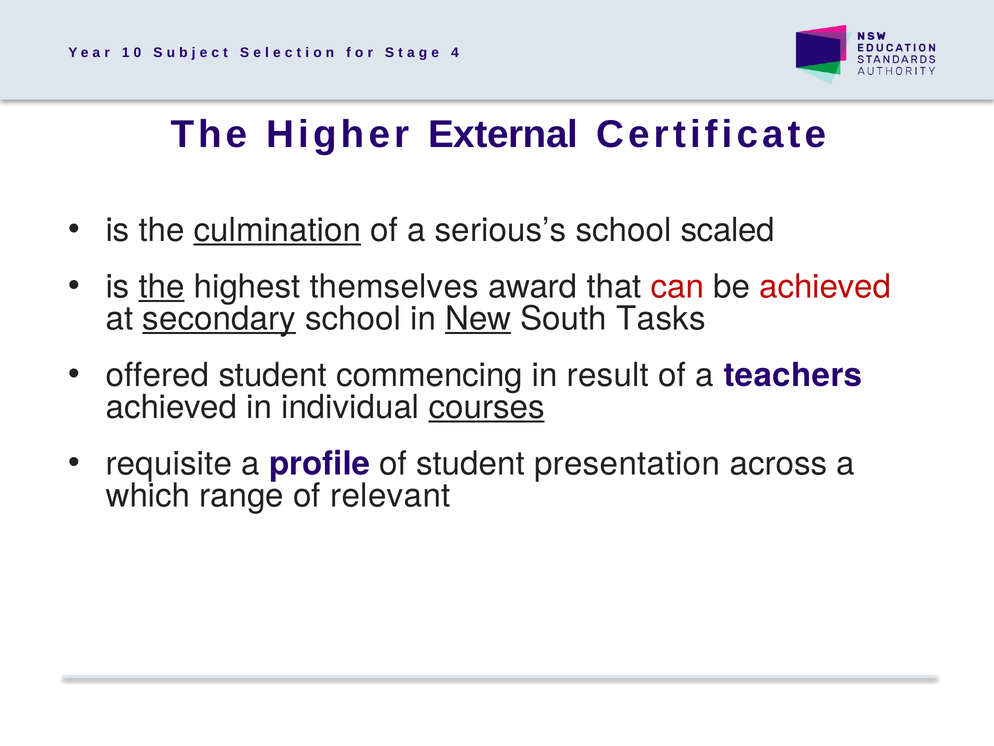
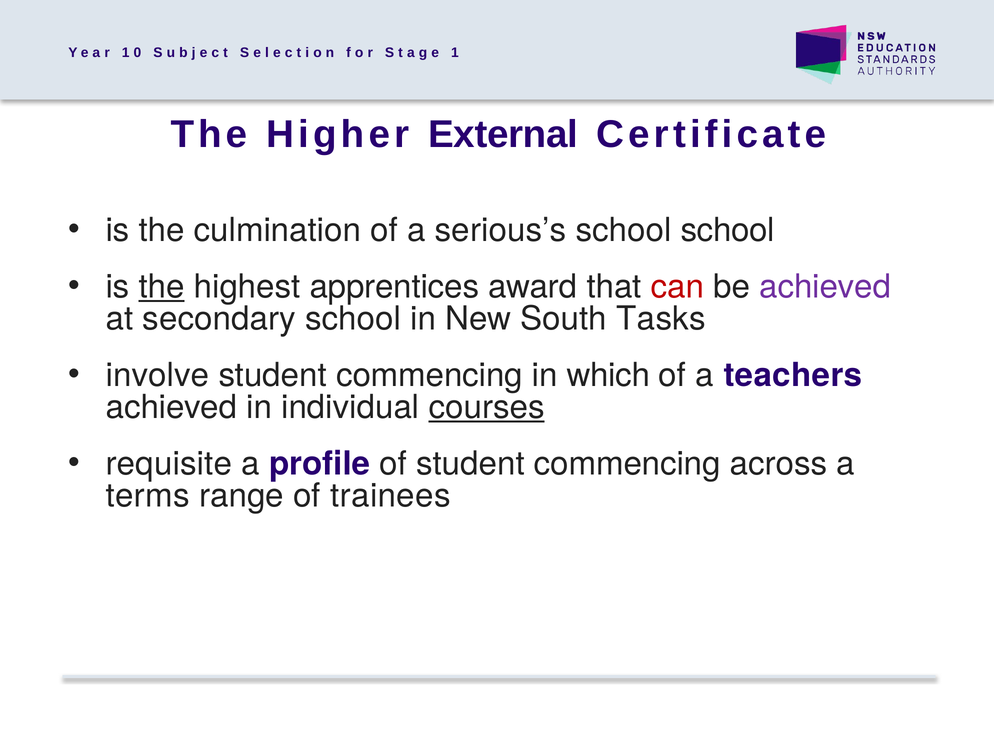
4 at (455, 53): 4 -> 1
culmination underline: present -> none
school scaled: scaled -> school
themselves: themselves -> apprentices
achieved at (825, 287) colour: red -> purple
secondary underline: present -> none
New underline: present -> none
offered: offered -> involve
result: result -> which
of student presentation: presentation -> commencing
which: which -> terms
relevant: relevant -> trainees
